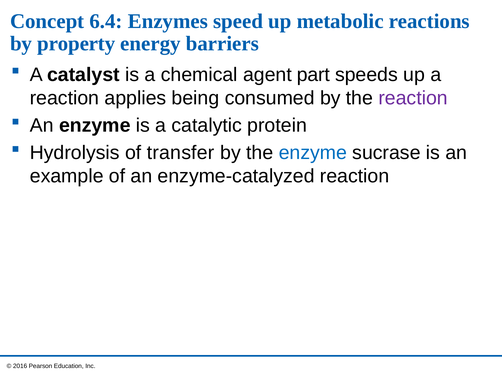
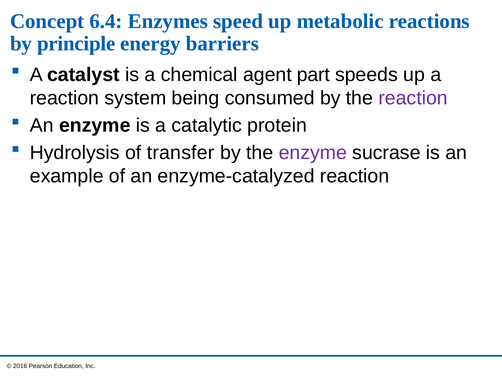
property: property -> principle
applies: applies -> system
enzyme at (313, 153) colour: blue -> purple
